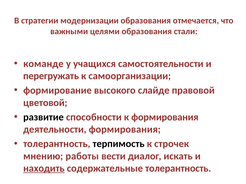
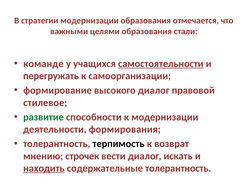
самостоятельности underline: none -> present
высокого слайде: слайде -> диалог
цветовой: цветовой -> стилевое
развитие colour: black -> green
к формирования: формирования -> модернизации
строчек: строчек -> возврат
работы: работы -> строчек
